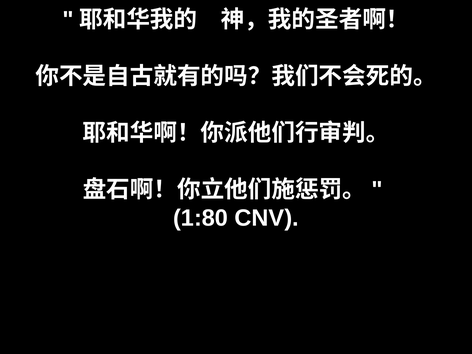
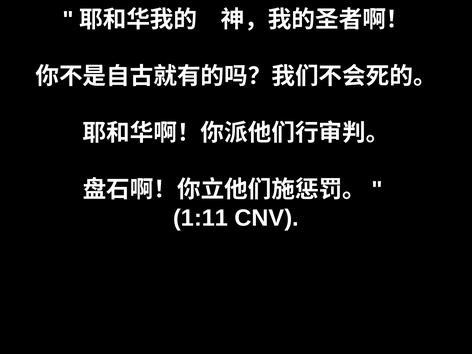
1:80: 1:80 -> 1:11
